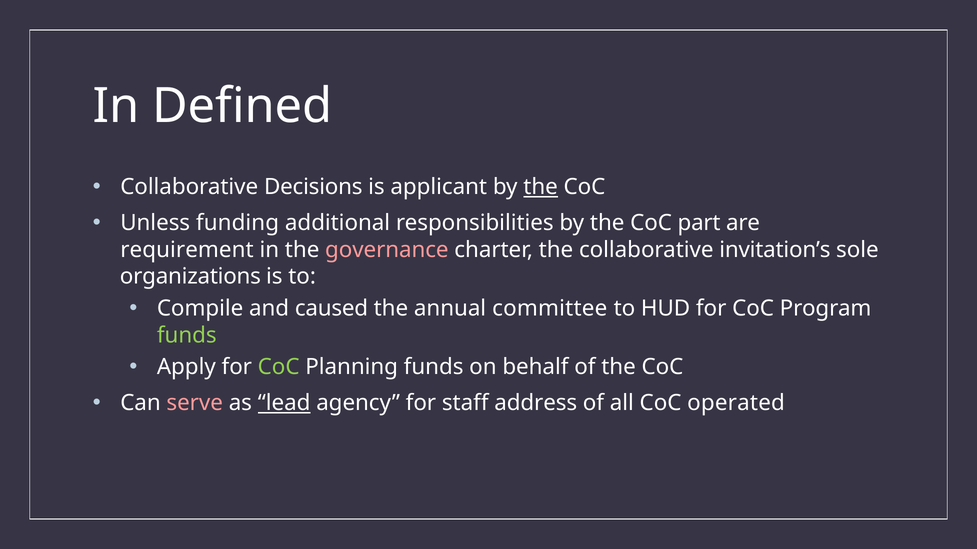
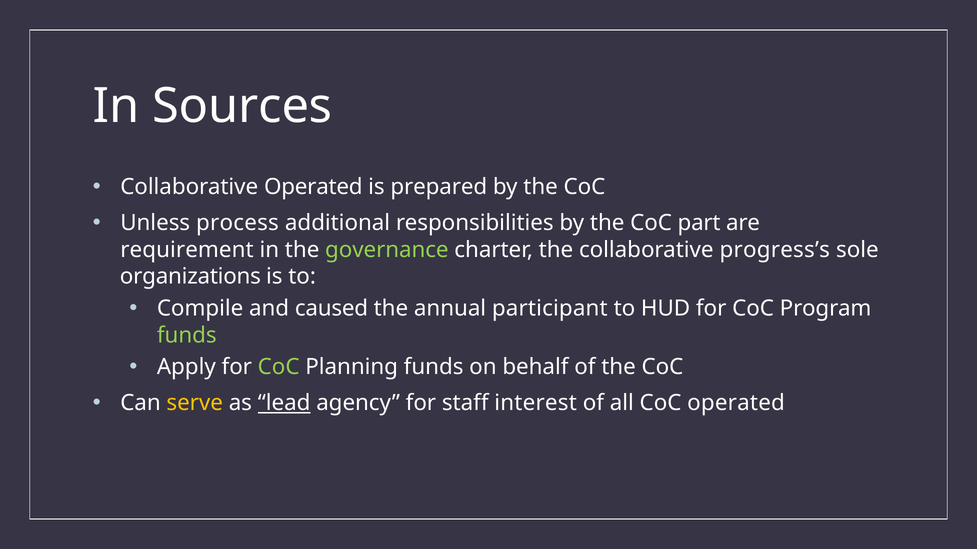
Defined: Defined -> Sources
Collaborative Decisions: Decisions -> Operated
applicant: applicant -> prepared
the at (541, 187) underline: present -> none
funding: funding -> process
governance colour: pink -> light green
invitation’s: invitation’s -> progress’s
committee: committee -> participant
serve colour: pink -> yellow
address: address -> interest
